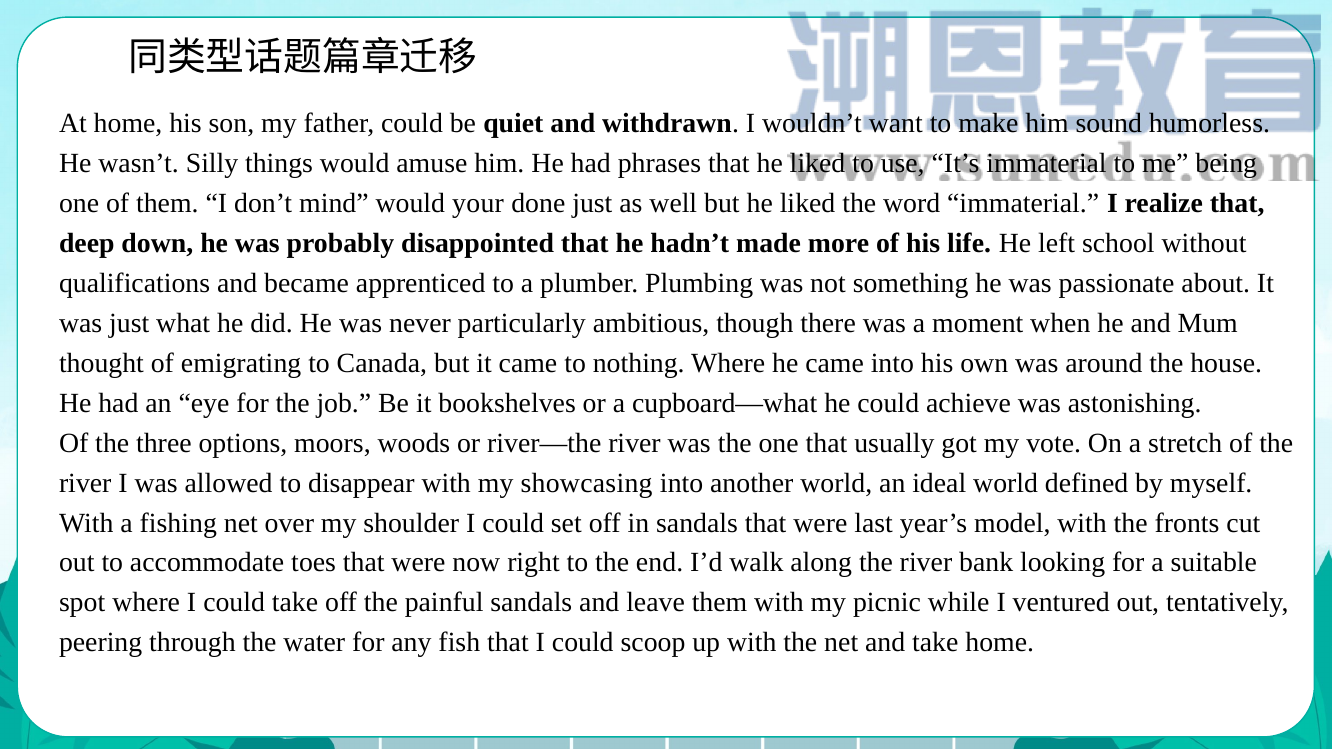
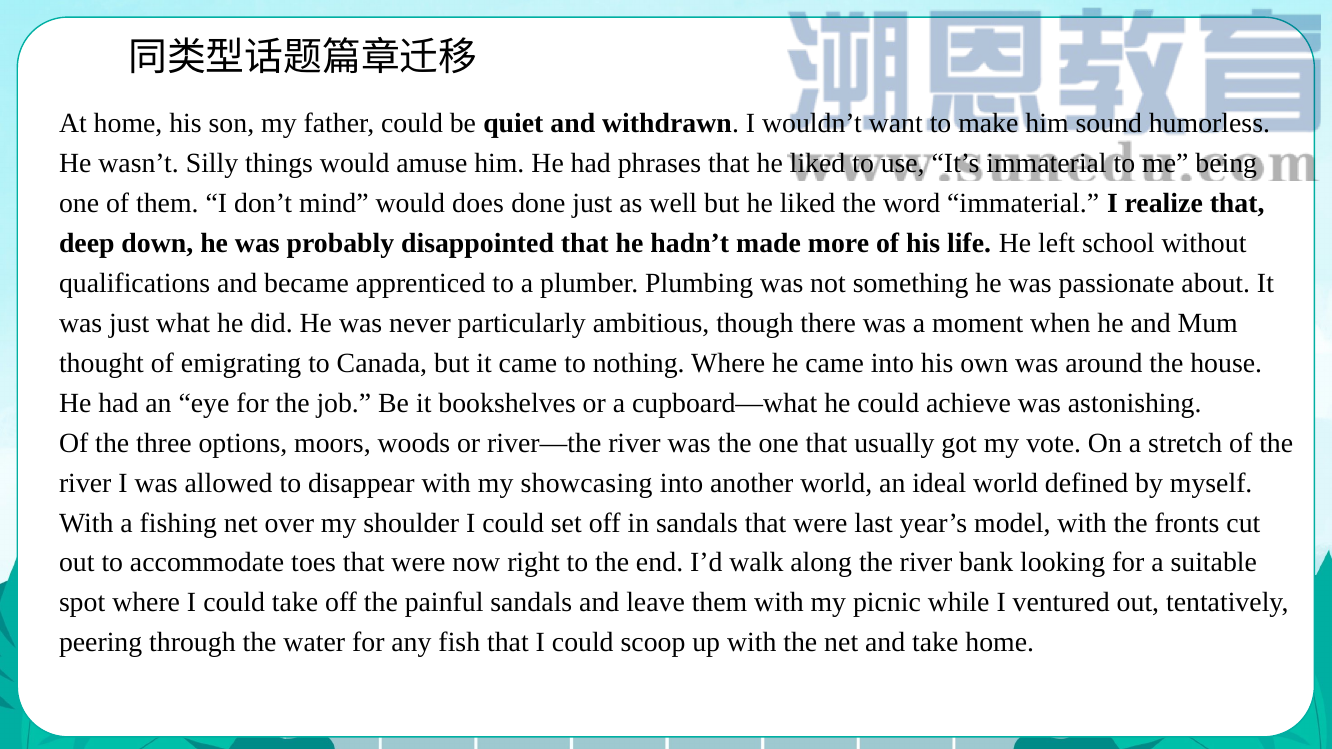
your: your -> does
